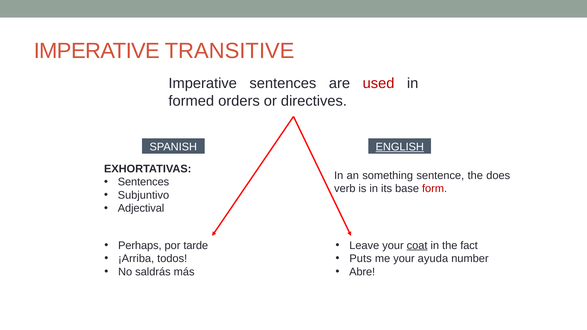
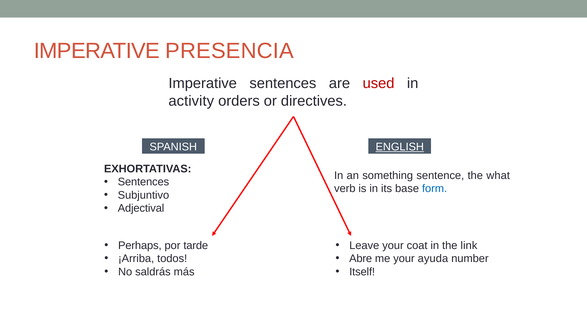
TRANSITIVE: TRANSITIVE -> PRESENCIA
formed: formed -> activity
does: does -> what
form colour: red -> blue
coat underline: present -> none
fact: fact -> link
Puts: Puts -> Abre
Abre: Abre -> Itself
